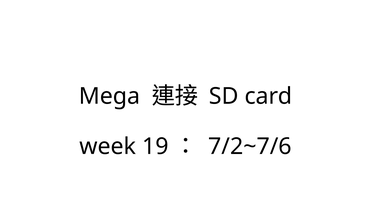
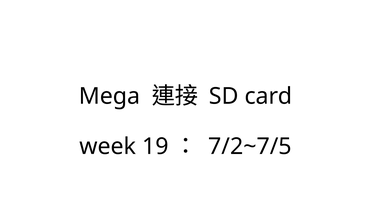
7/2~7/6: 7/2~7/6 -> 7/2~7/5
